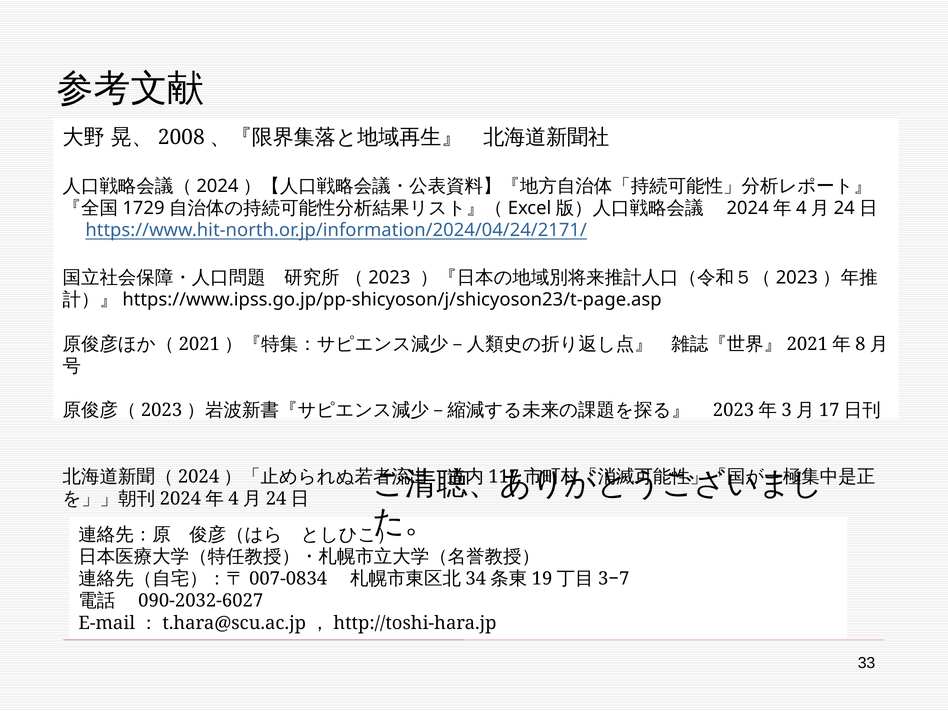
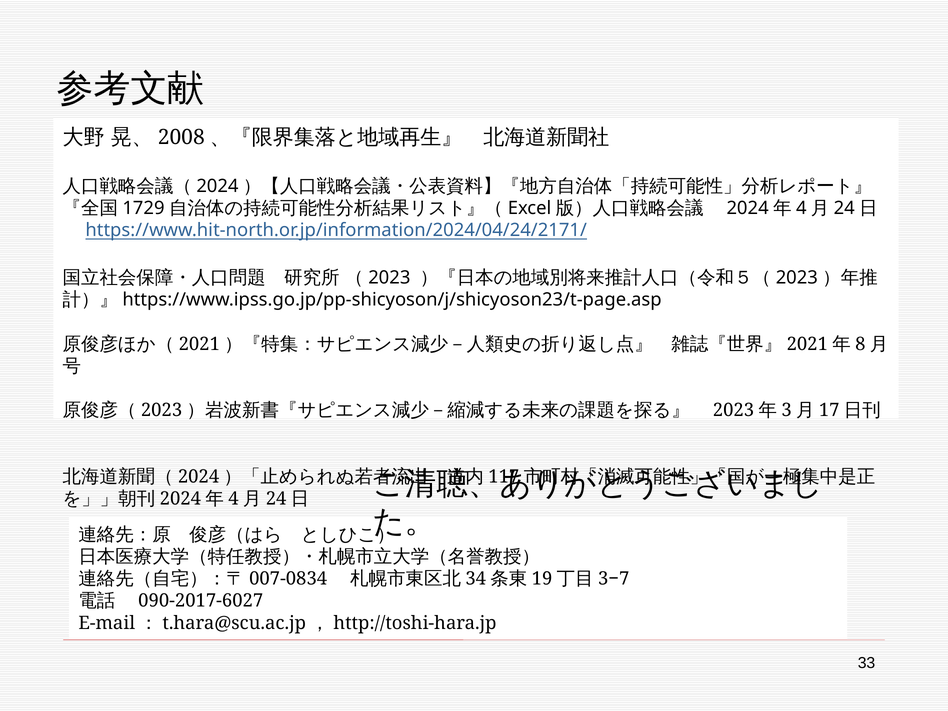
090-2032-6027: 090-2032-6027 -> 090-2017-6027
